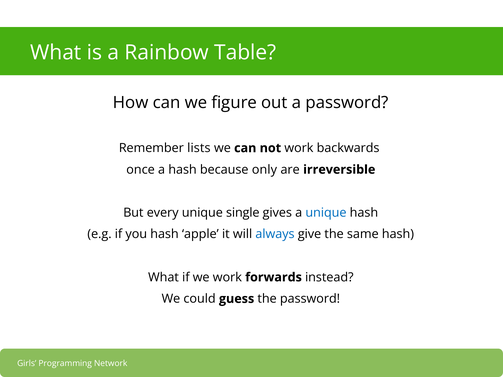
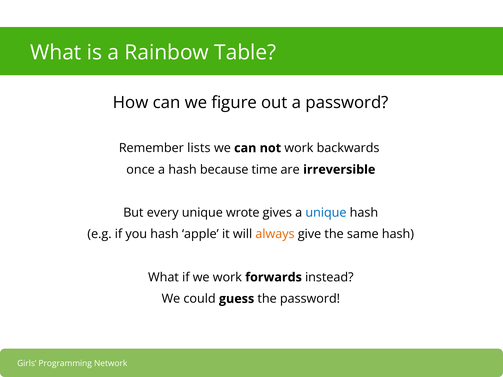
only: only -> time
single: single -> wrote
always colour: blue -> orange
